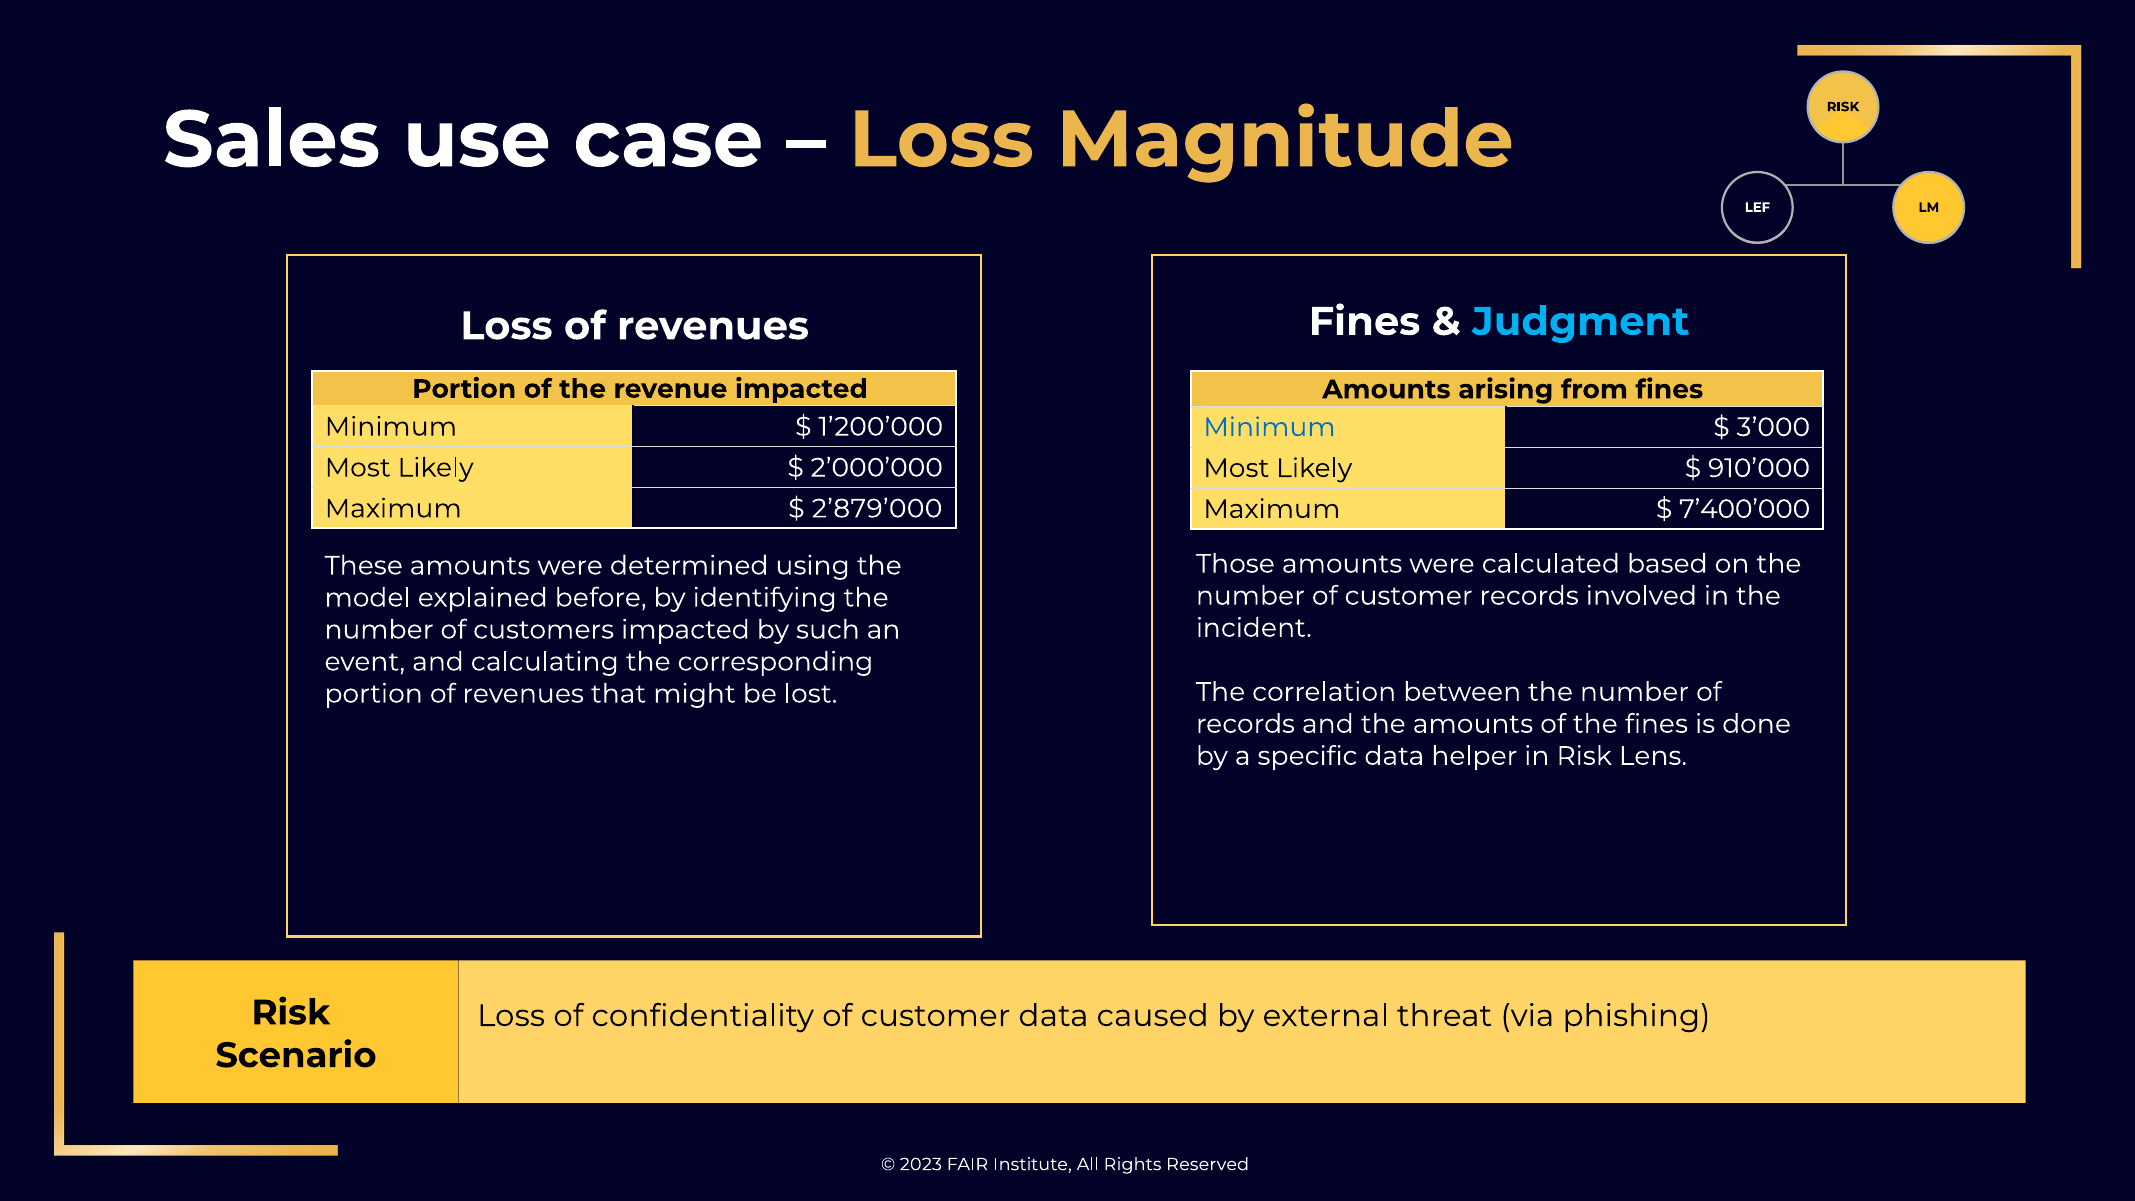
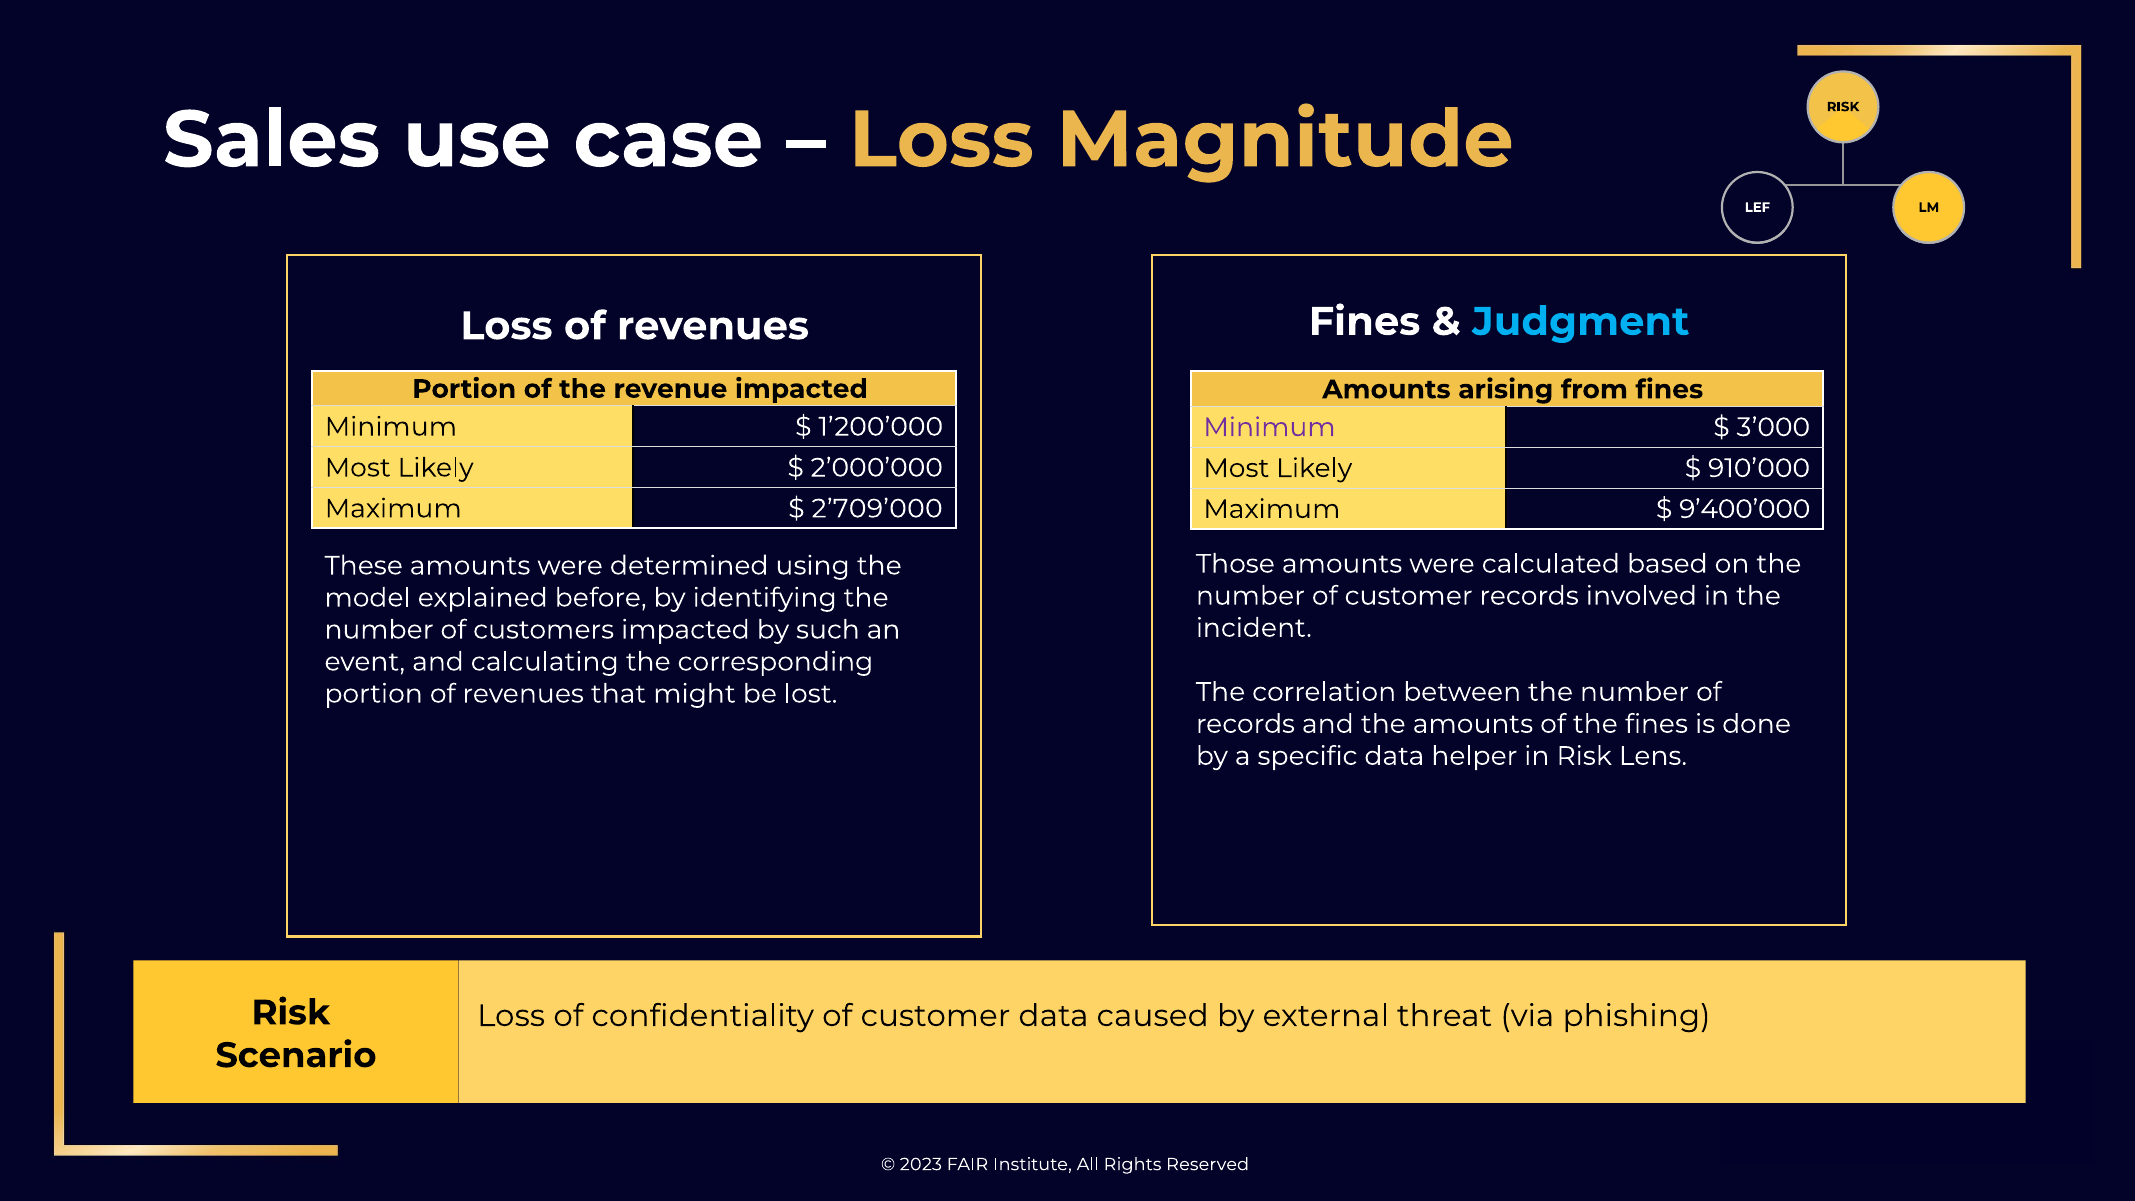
Minimum at (1270, 427) colour: blue -> purple
2’879’000: 2’879’000 -> 2’709’000
7’400’000: 7’400’000 -> 9’400’000
